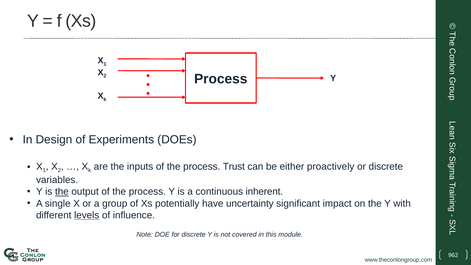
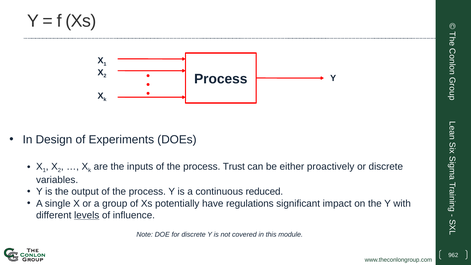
the at (62, 192) underline: present -> none
inherent: inherent -> reduced
uncertainty: uncertainty -> regulations
